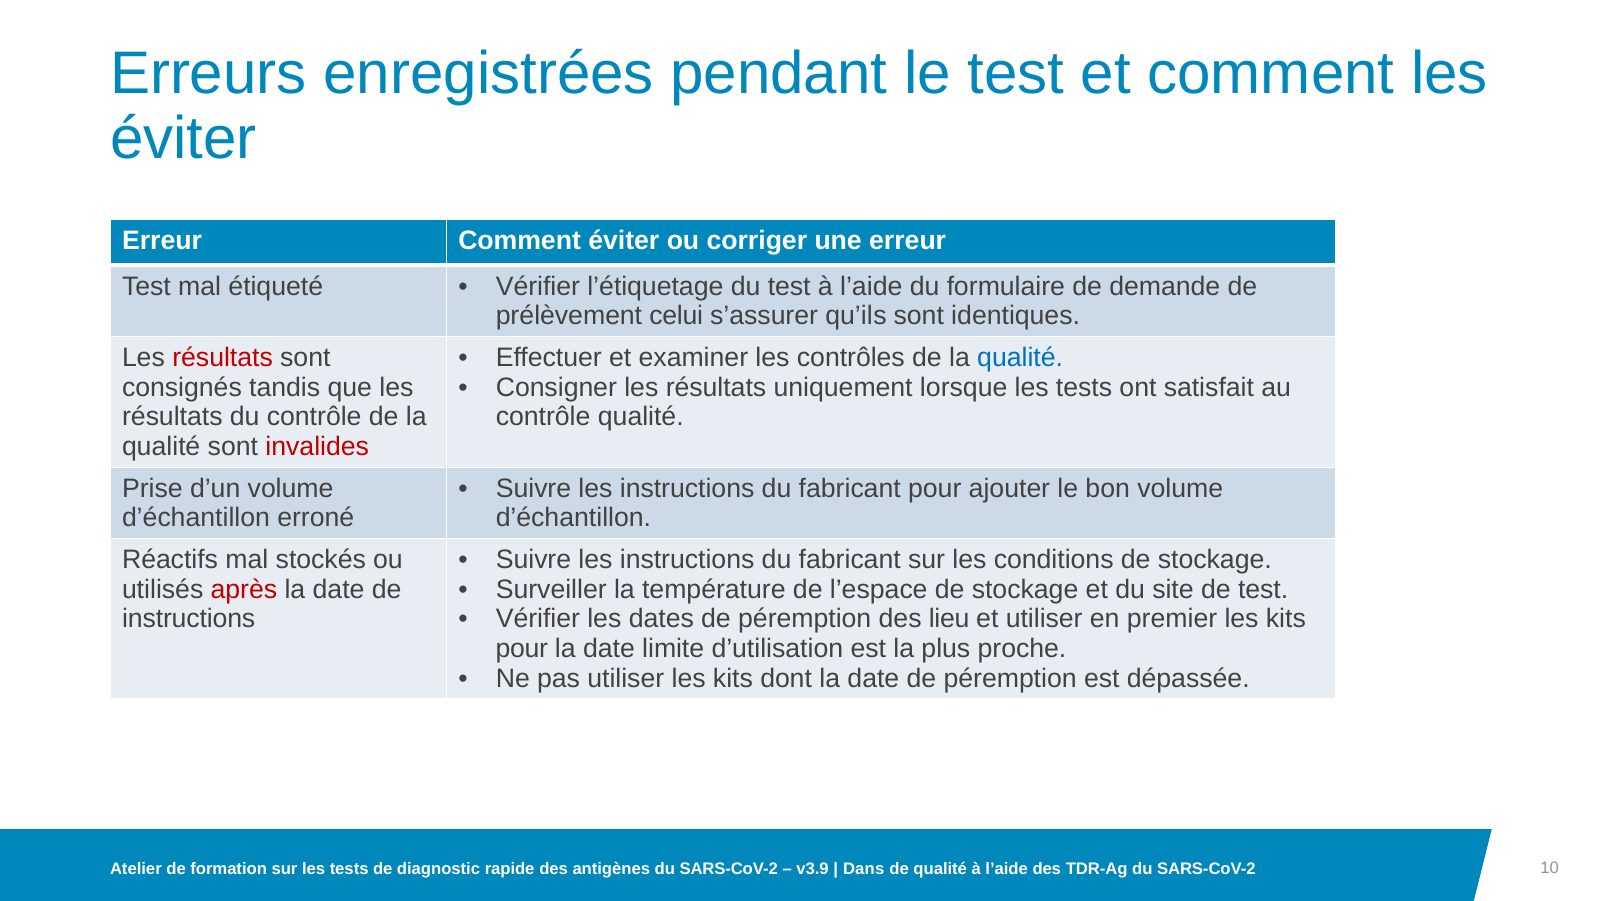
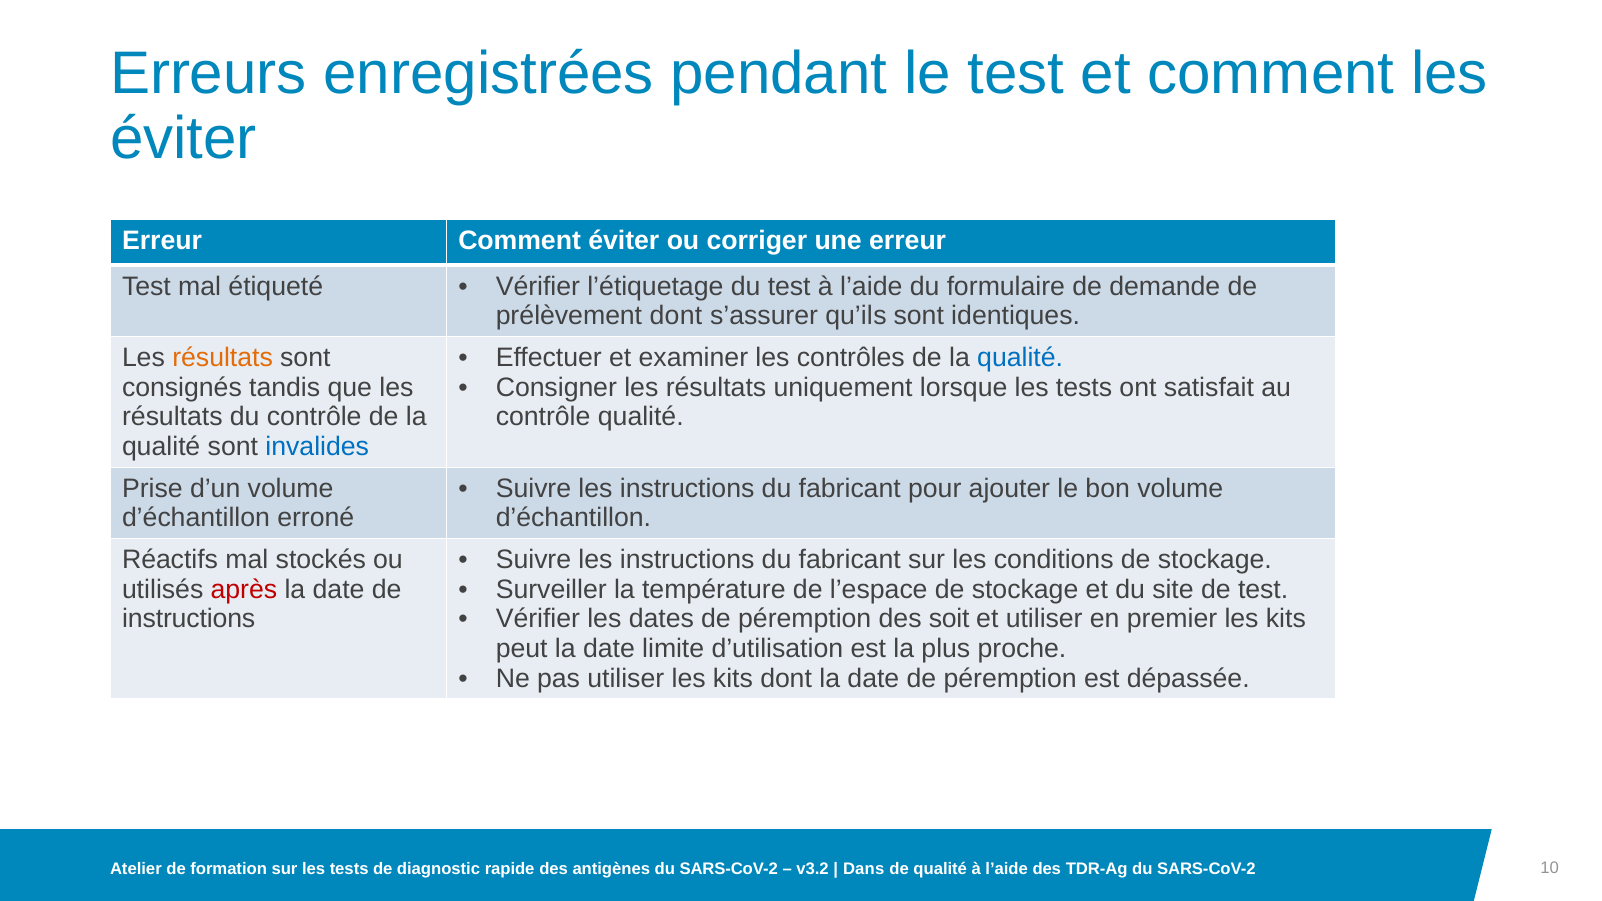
prélèvement celui: celui -> dont
résultats at (223, 358) colour: red -> orange
invalides colour: red -> blue
lieu: lieu -> soit
pour at (522, 649): pour -> peut
v3.9: v3.9 -> v3.2
